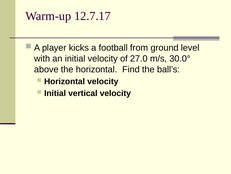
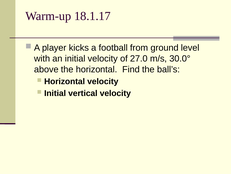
12.7.17: 12.7.17 -> 18.1.17
